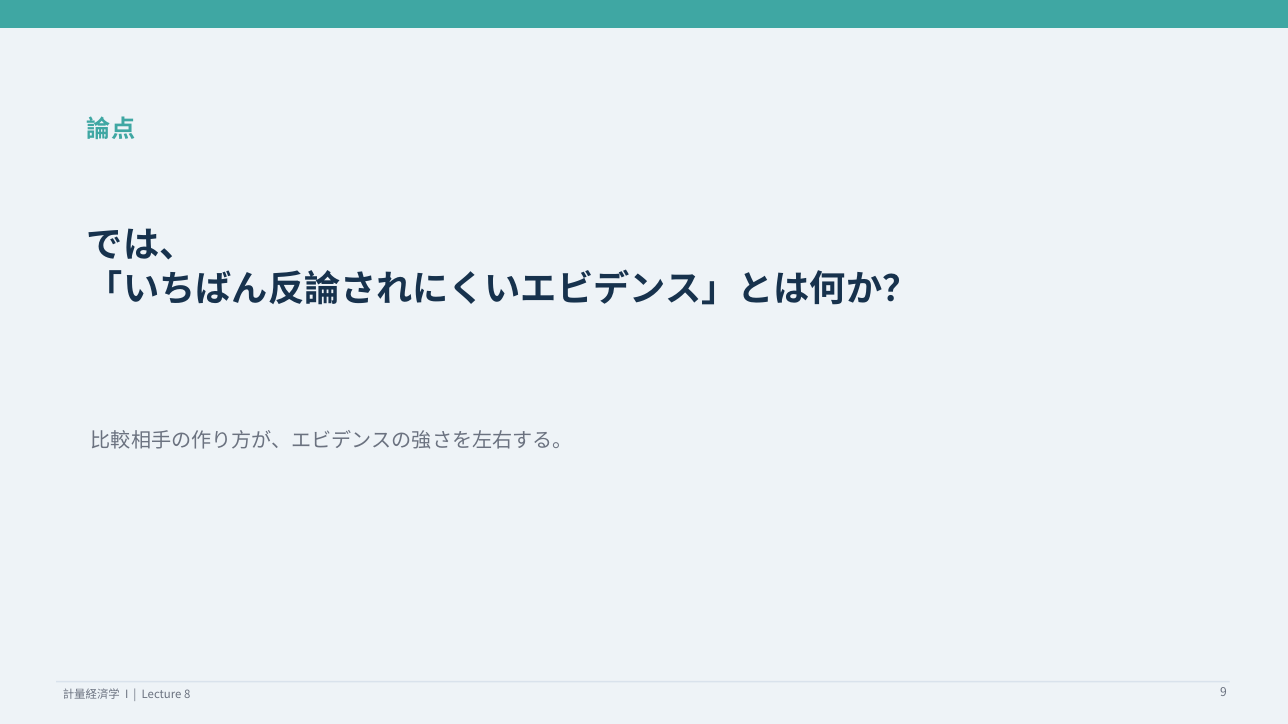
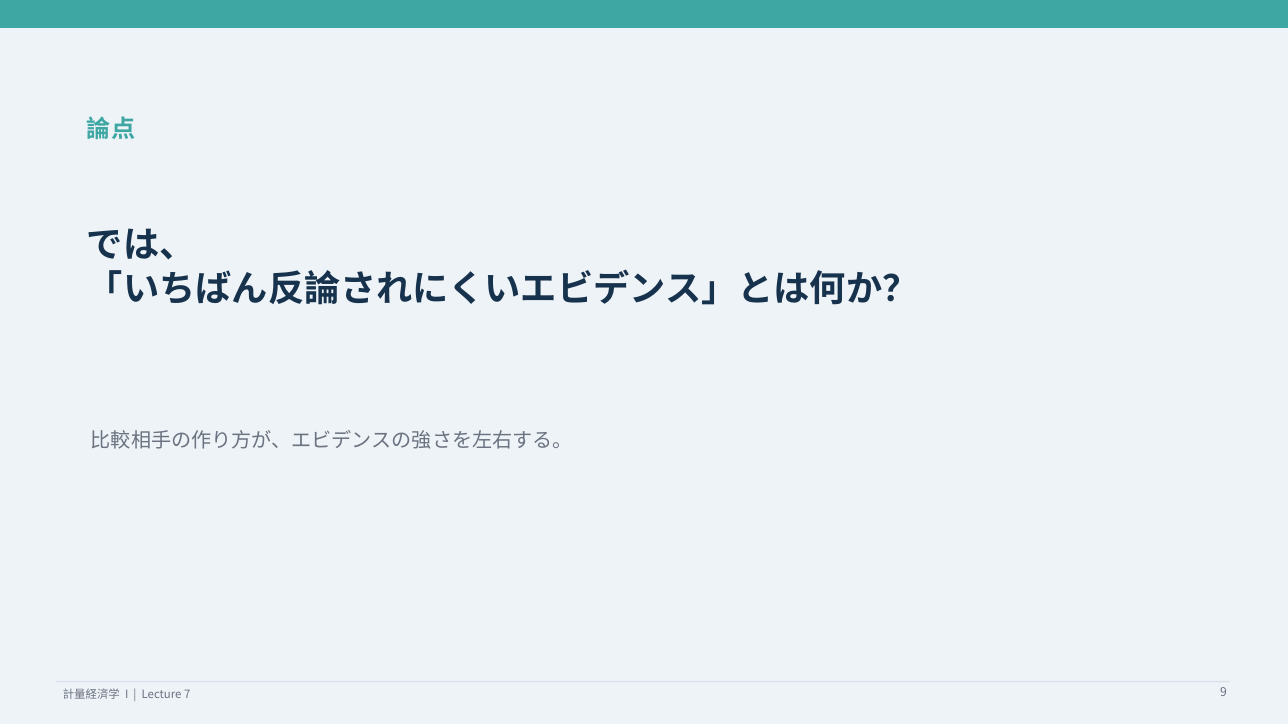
8: 8 -> 7
